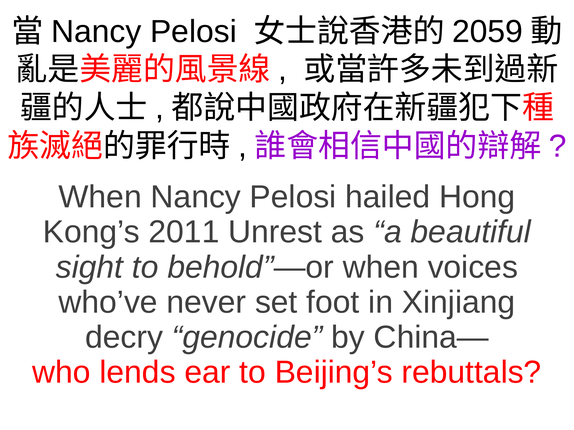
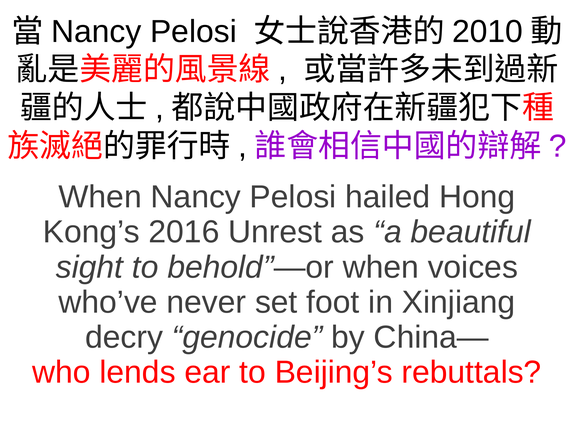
2059: 2059 -> 2010
2011: 2011 -> 2016
